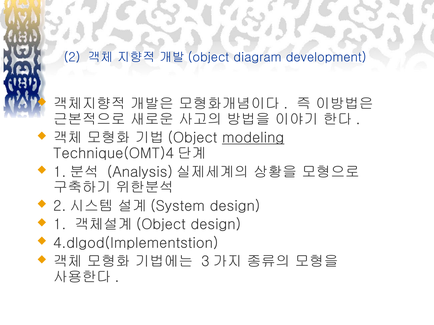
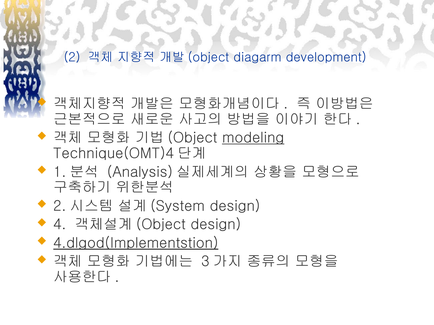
diagram: diagram -> diagarm
1: 1 -> 4
4.dlgod(Implementstion underline: none -> present
